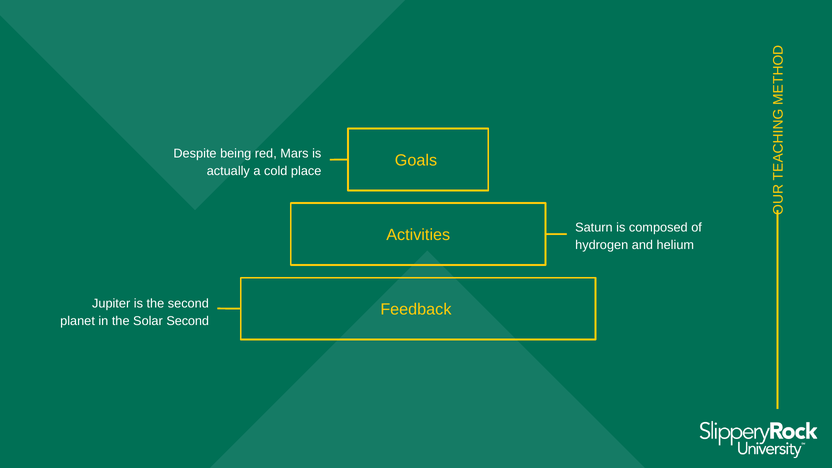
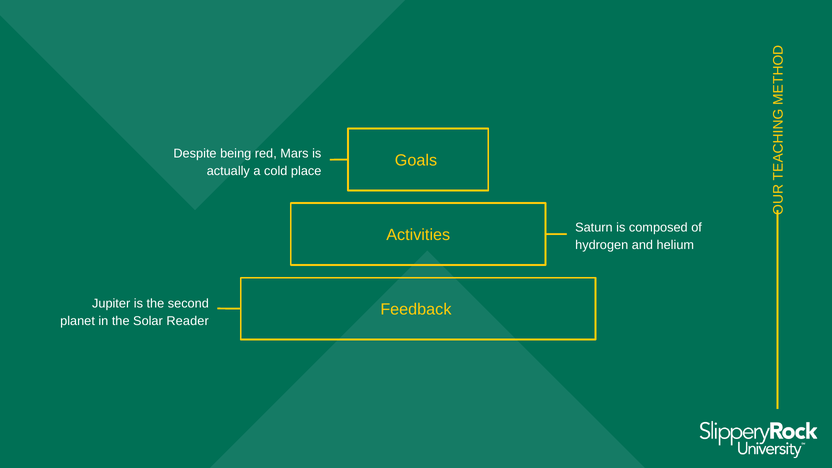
Solar Second: Second -> Reader
